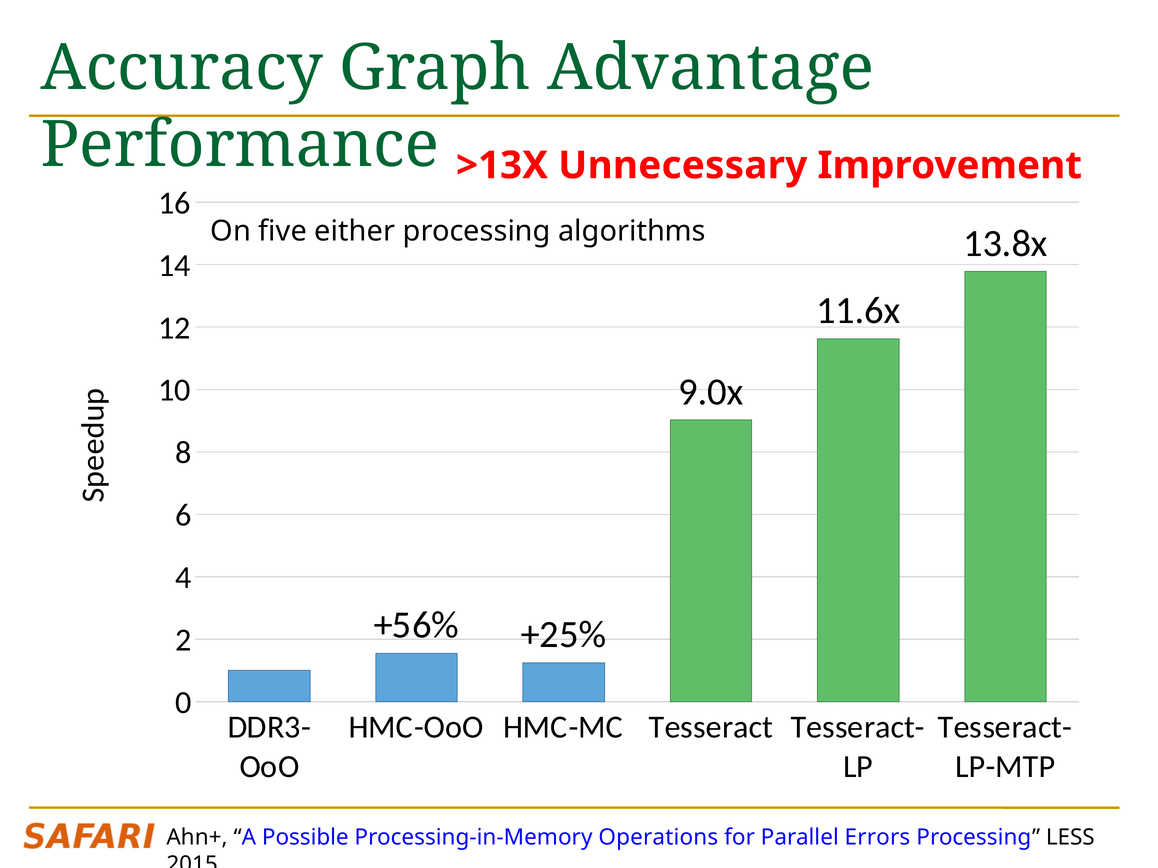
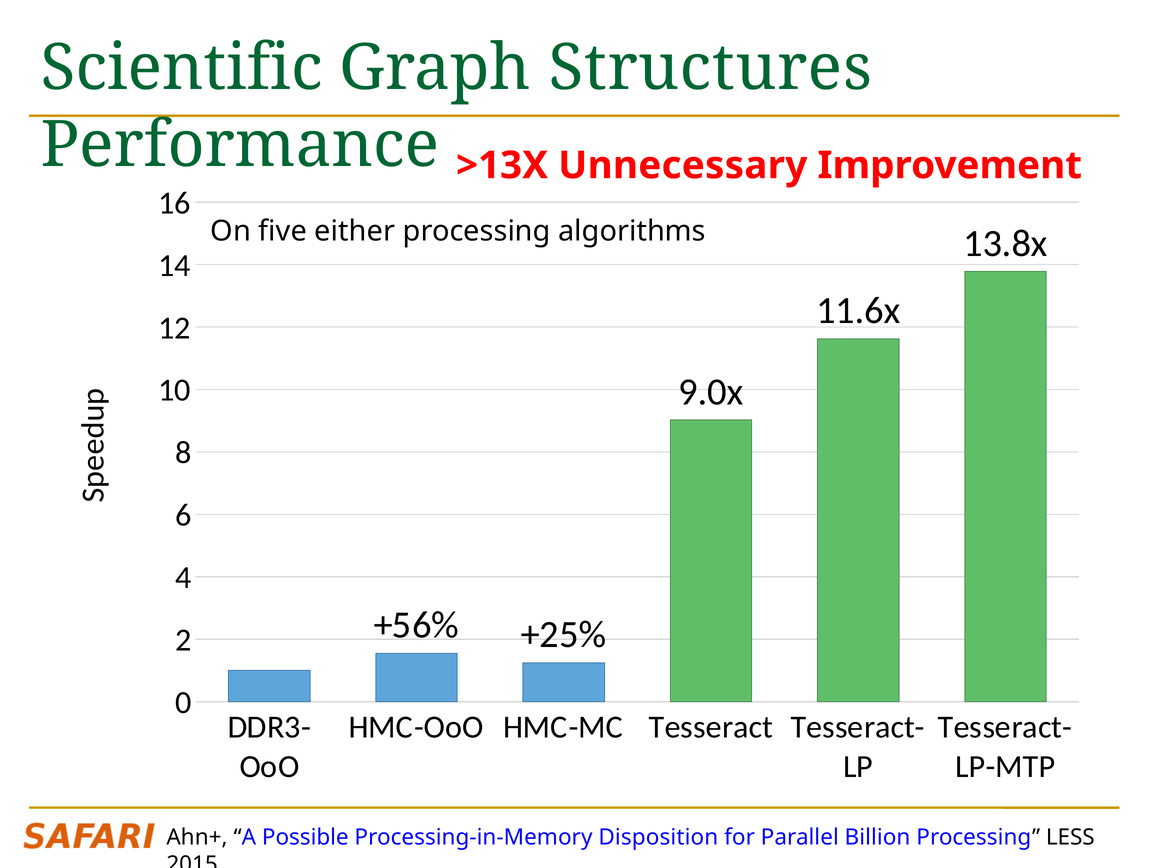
Accuracy: Accuracy -> Scientific
Advantage: Advantage -> Structures
Operations: Operations -> Disposition
Errors: Errors -> Billion
